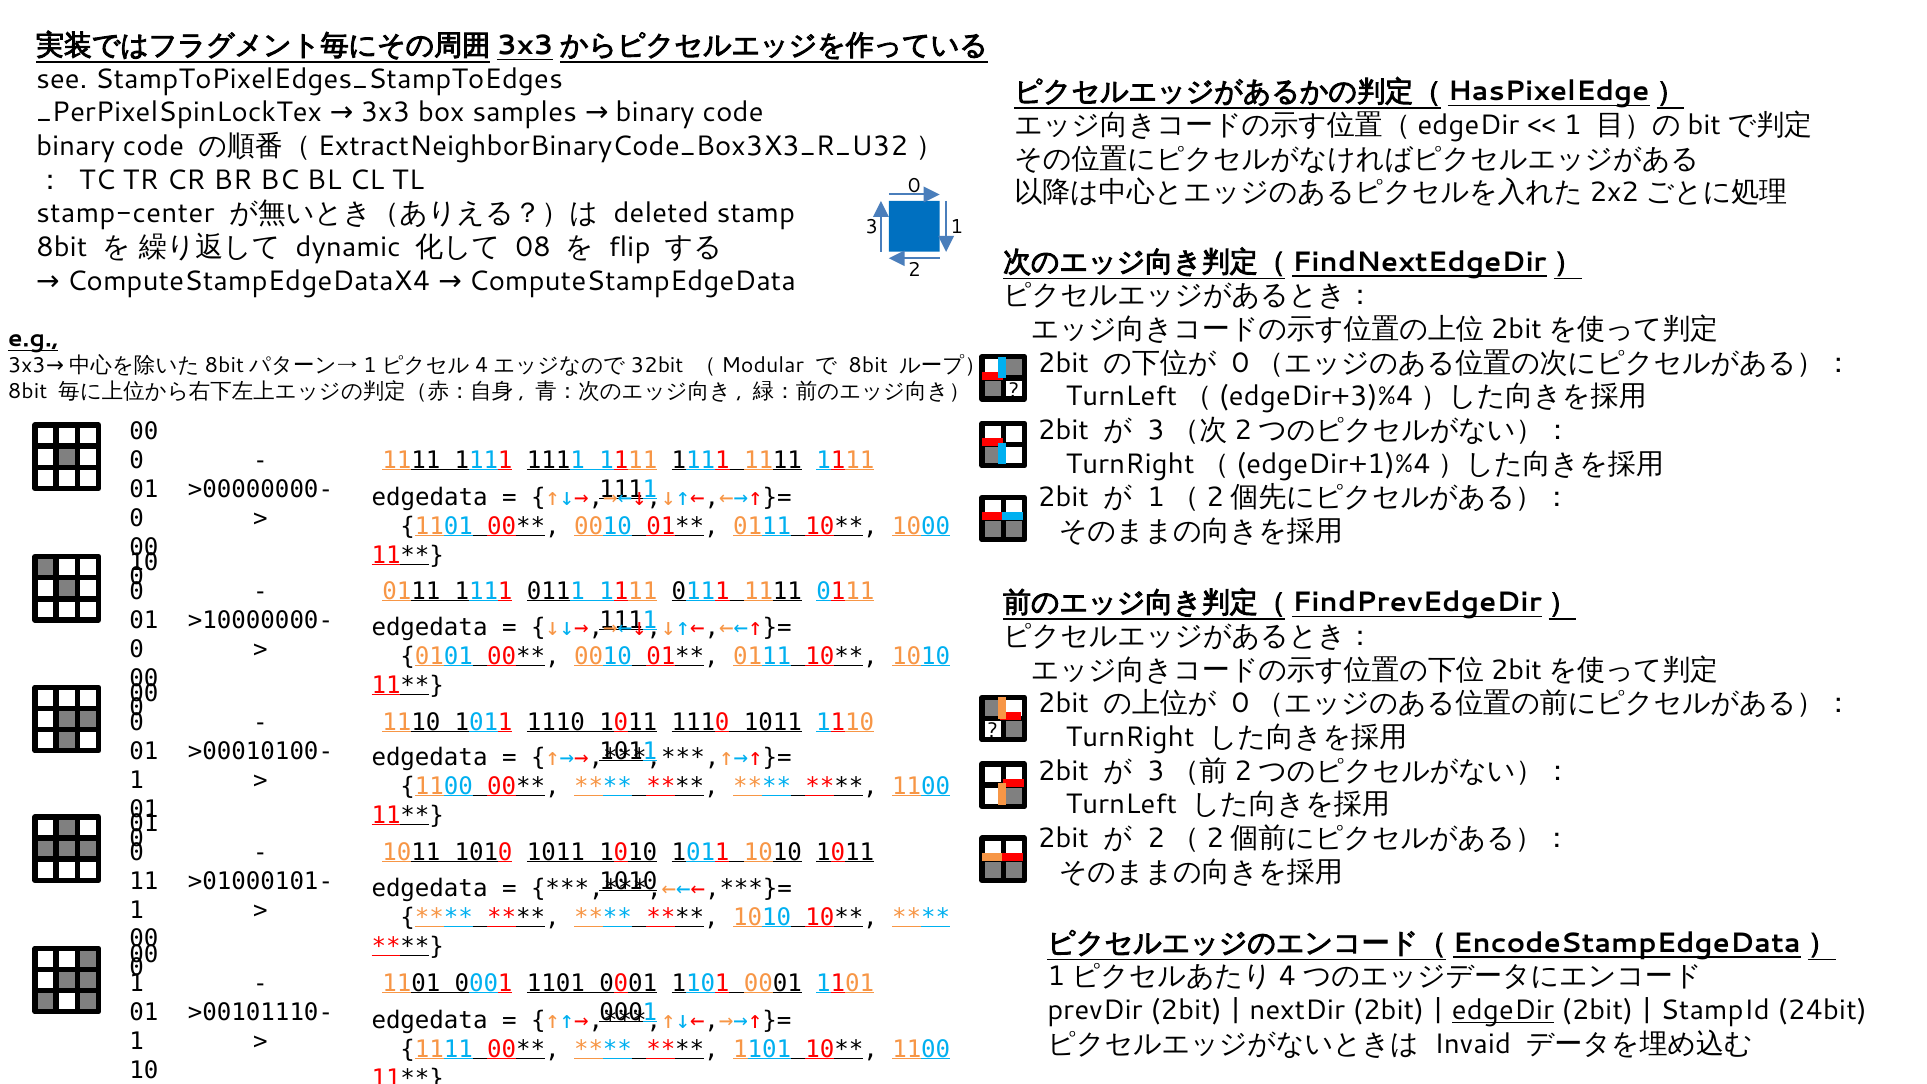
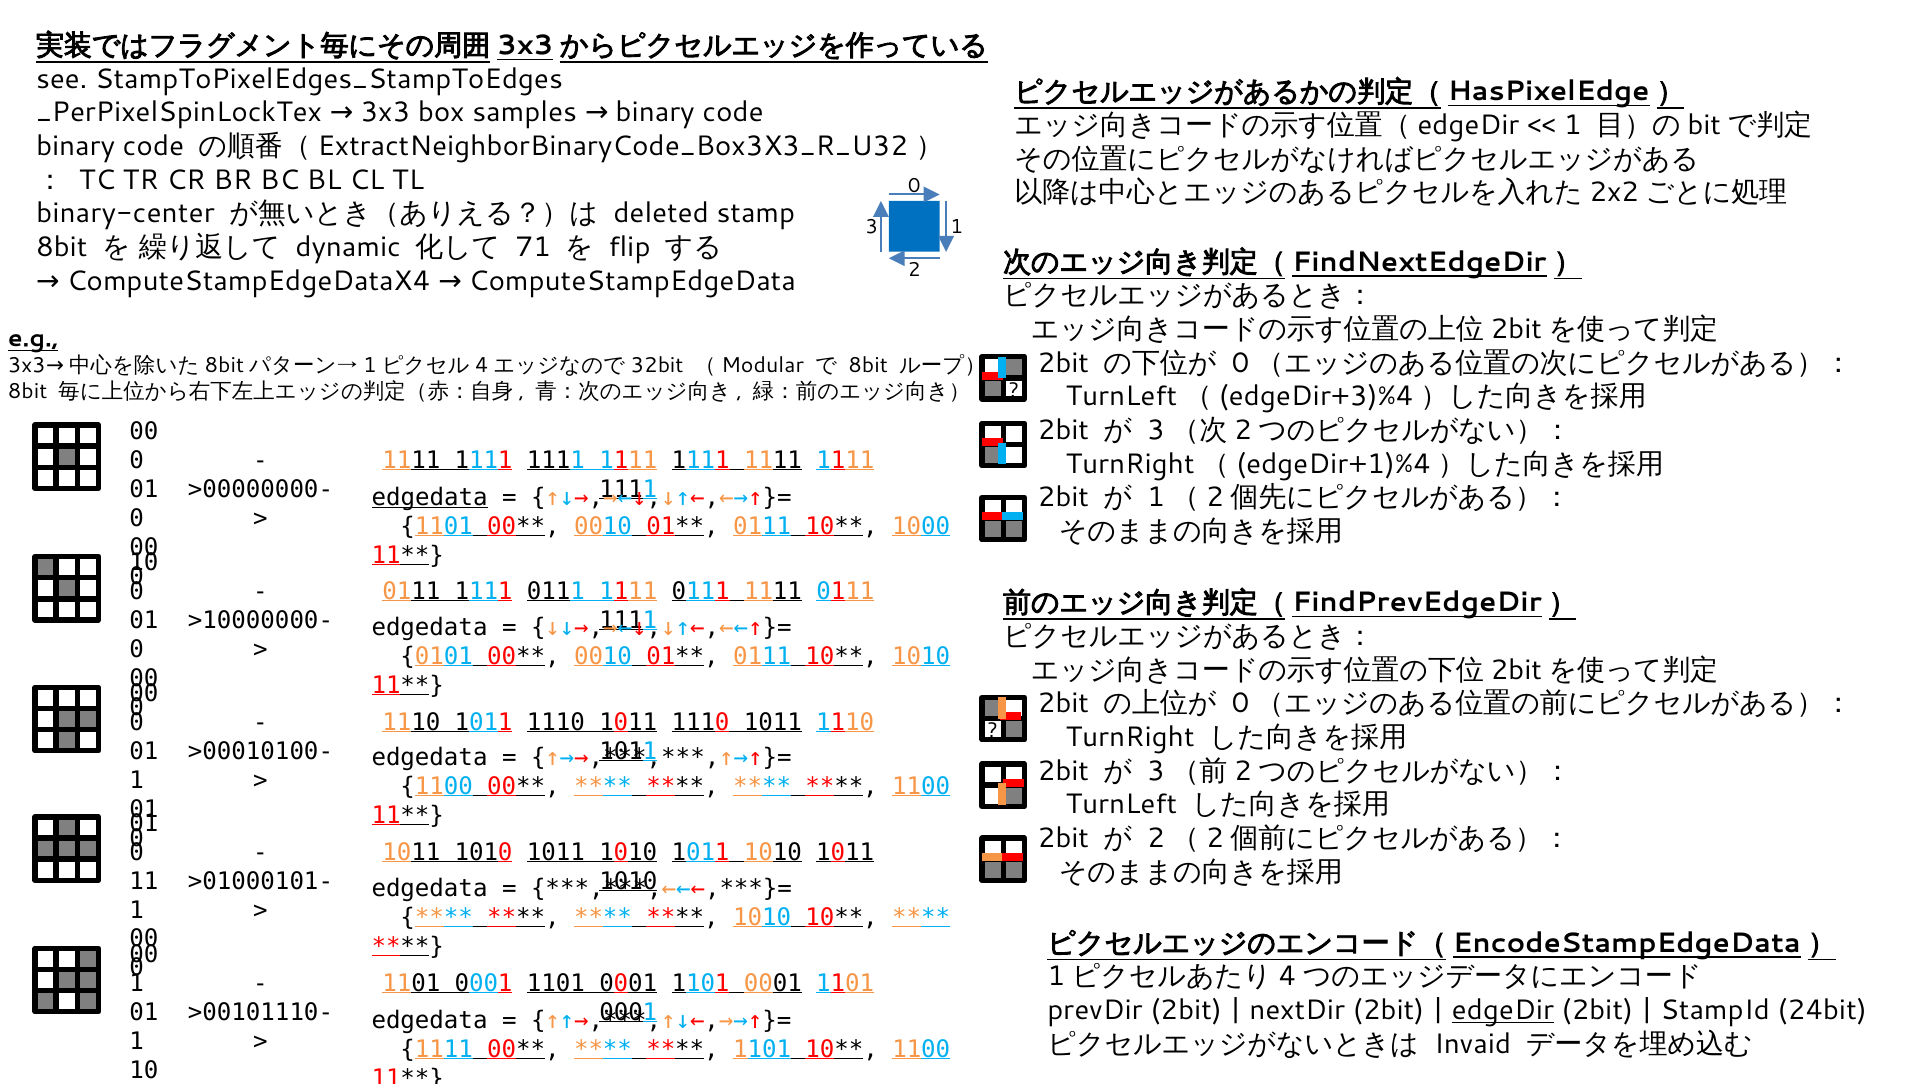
stamp-center: stamp-center -> binary-center
08: 08 -> 71
edgedata at (430, 497) underline: none -> present
